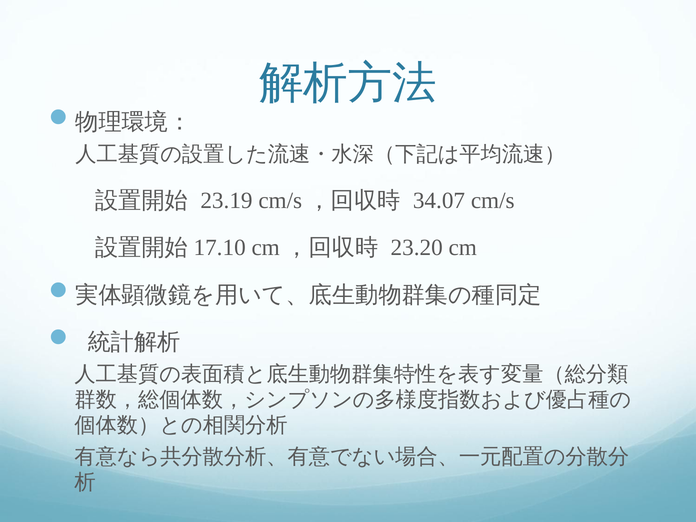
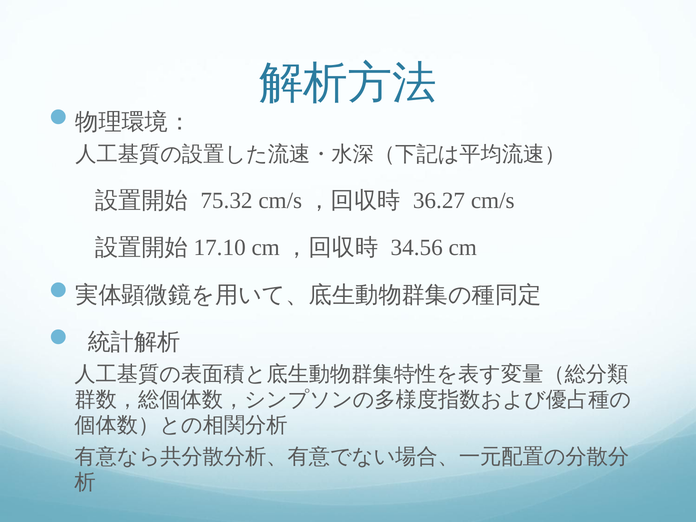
23.19: 23.19 -> 75.32
34.07: 34.07 -> 36.27
23.20: 23.20 -> 34.56
